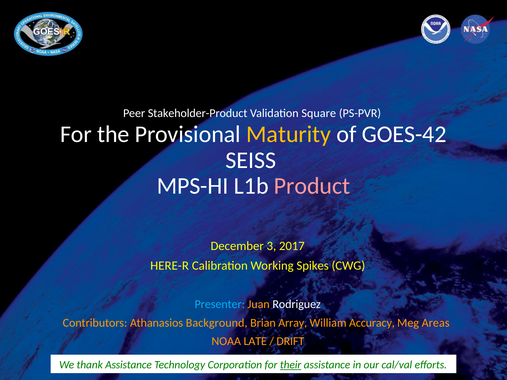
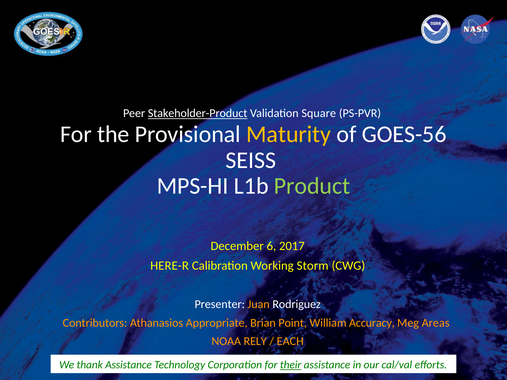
Stakeholder-Product underline: none -> present
GOES-42: GOES-42 -> GOES-56
Product colour: pink -> light green
3: 3 -> 6
Spikes: Spikes -> Storm
Presenter colour: light blue -> white
Background: Background -> Appropriate
Array: Array -> Point
LATE: LATE -> RELY
DRIFT: DRIFT -> EACH
